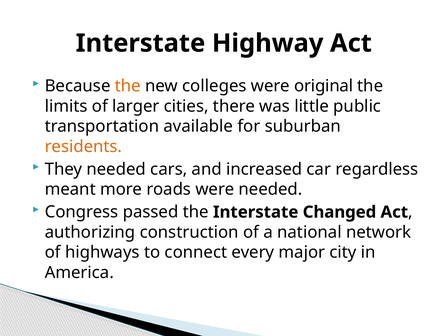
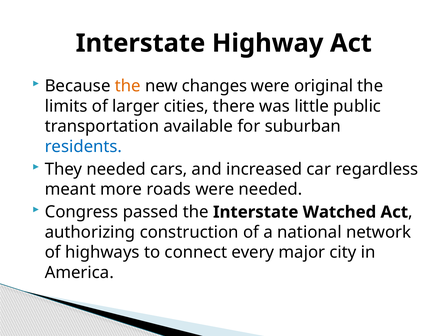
colleges: colleges -> changes
residents colour: orange -> blue
Changed: Changed -> Watched
